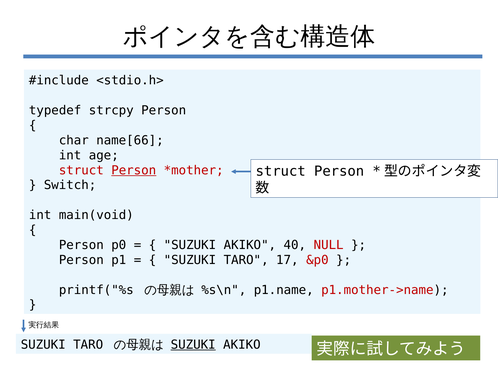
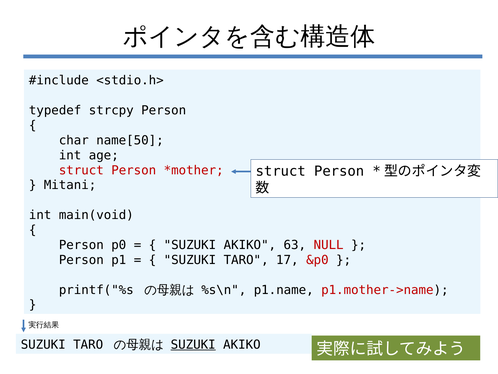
name[66: name[66 -> name[50
Person at (134, 170) underline: present -> none
Switch: Switch -> Mitani
40: 40 -> 63
